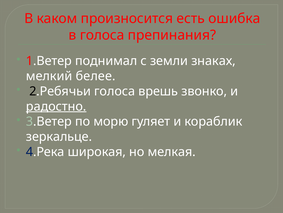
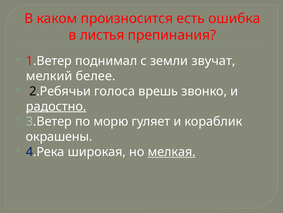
в голоса: голоса -> листья
знаках: знаках -> звучат
зеркальце: зеркальце -> окрашены
мелкая underline: none -> present
